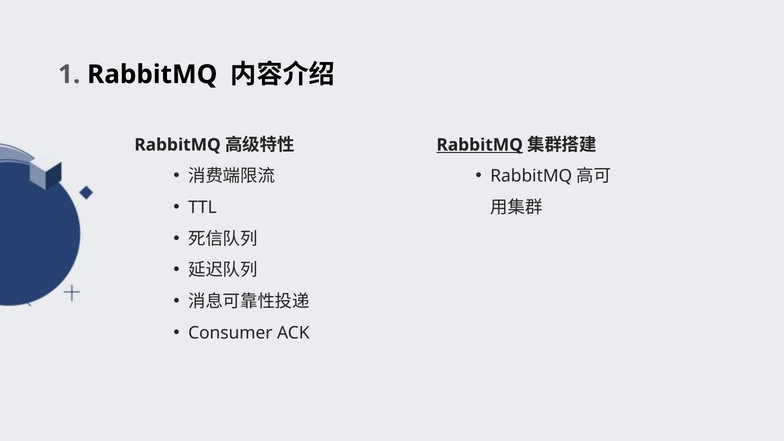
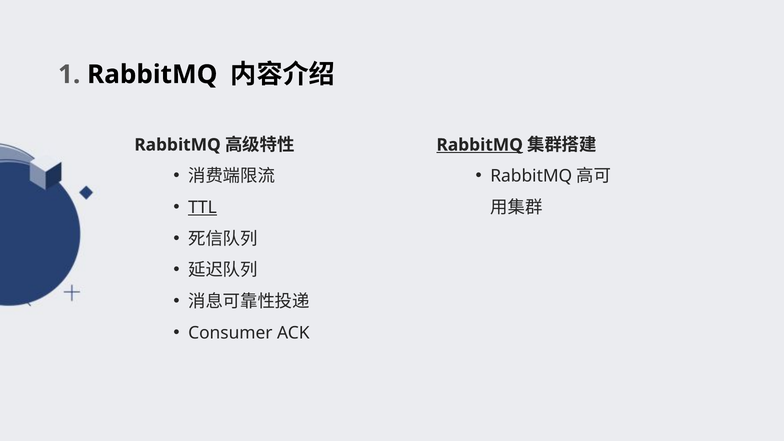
TTL underline: none -> present
